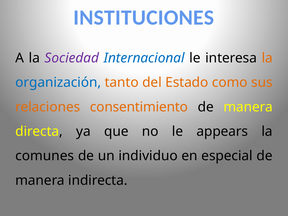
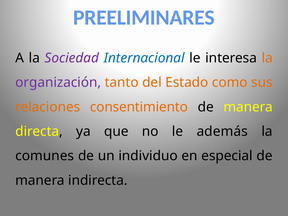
INSTITUCIONES: INSTITUCIONES -> PREELIMINARES
organización colour: blue -> purple
appears: appears -> además
